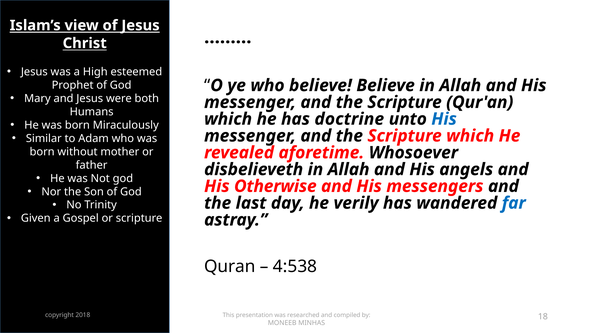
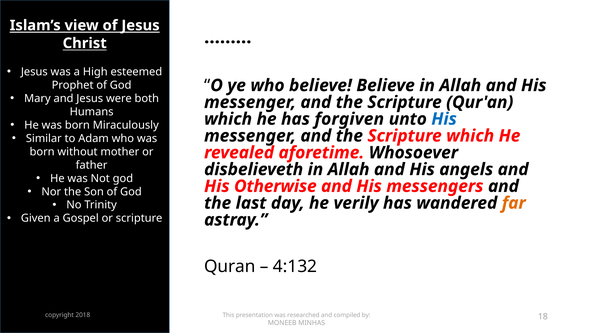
doctrine: doctrine -> forgiven
far colour: blue -> orange
4:538: 4:538 -> 4:132
